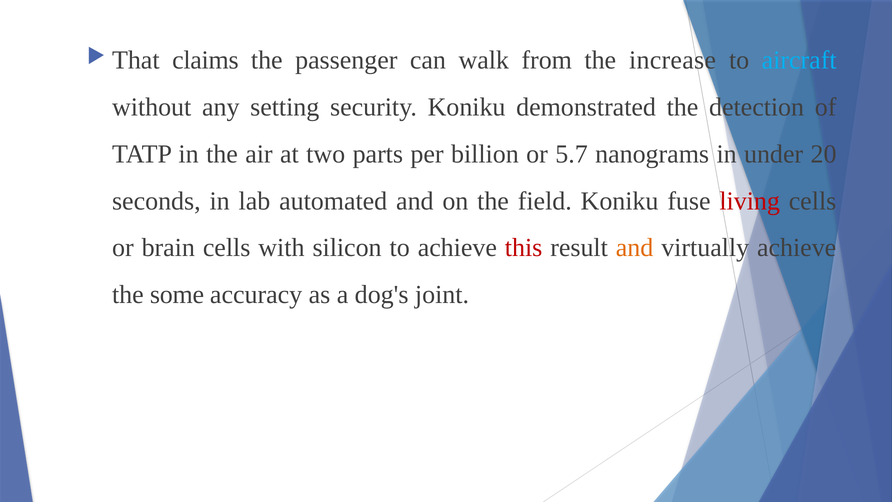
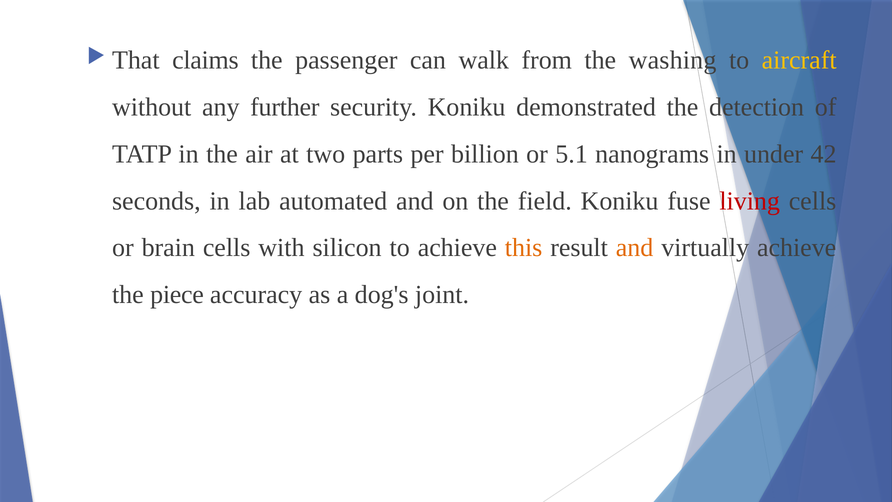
increase: increase -> washing
aircraft colour: light blue -> yellow
setting: setting -> further
5.7: 5.7 -> 5.1
20: 20 -> 42
this colour: red -> orange
some: some -> piece
